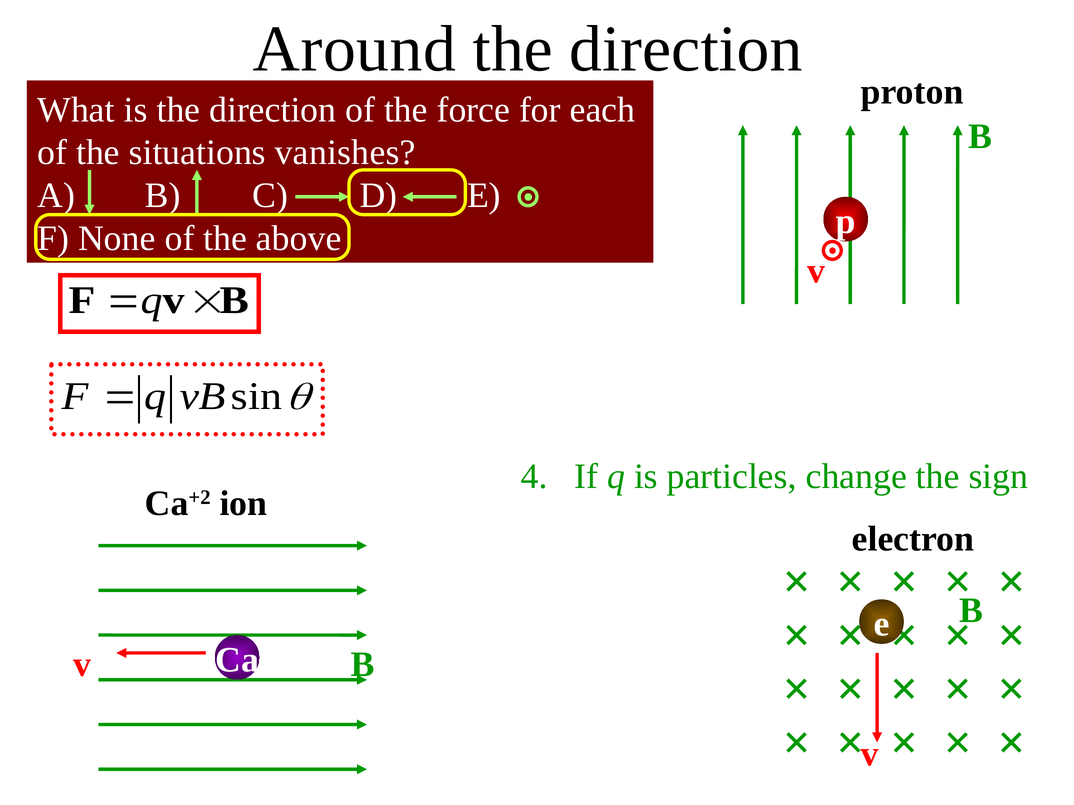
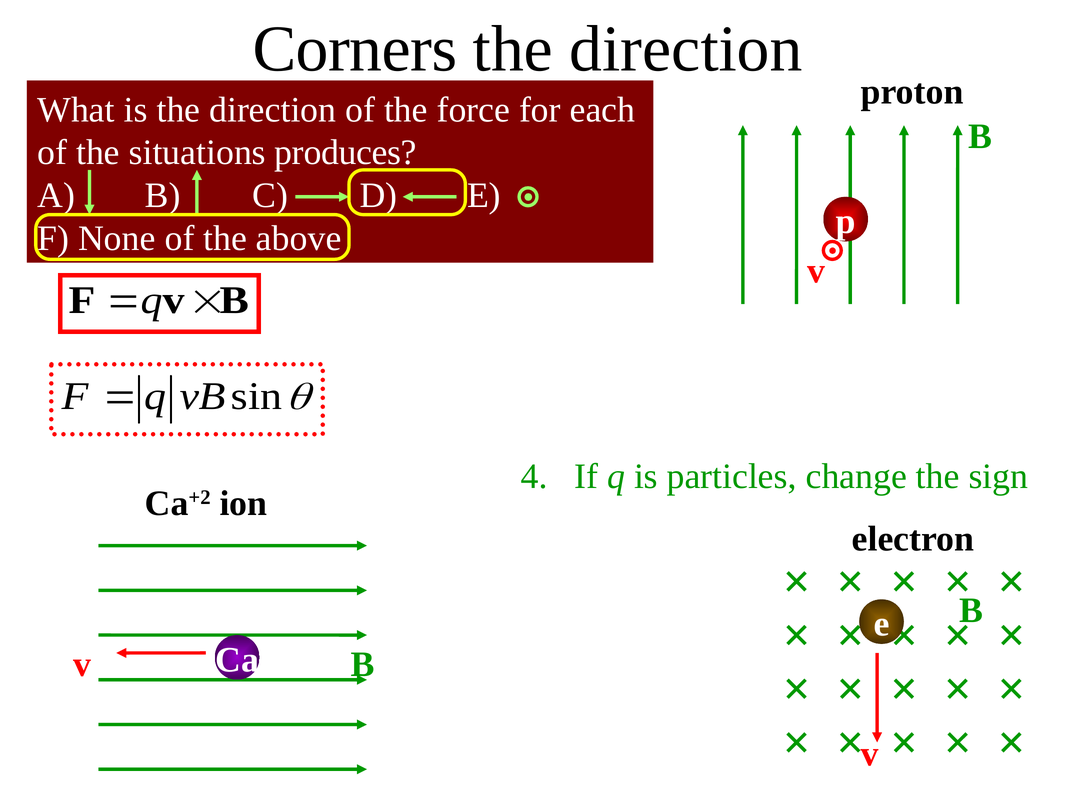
Around: Around -> Corners
vanishes: vanishes -> produces
